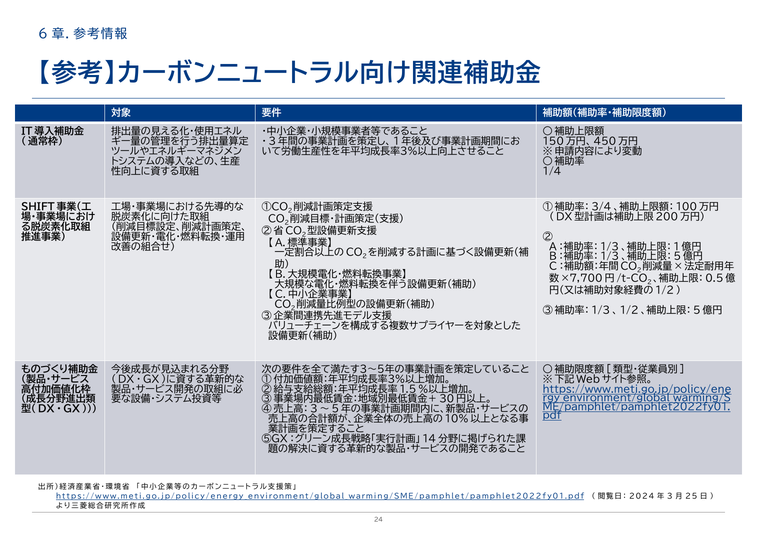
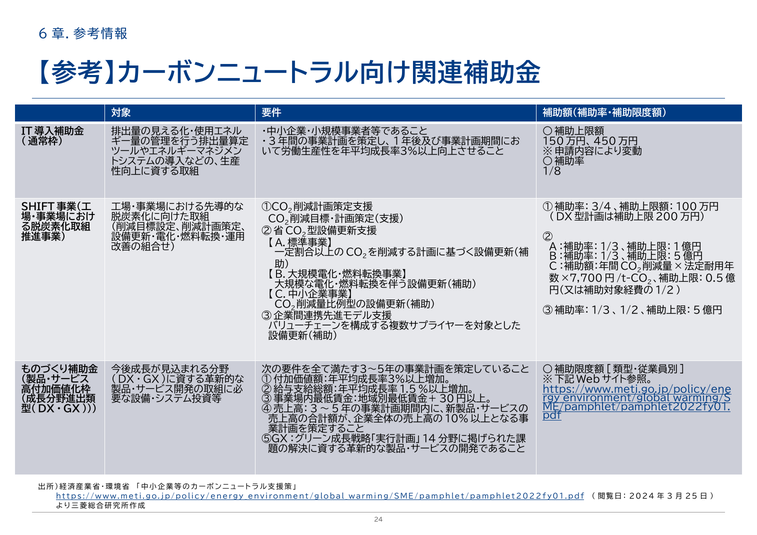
1/4: 1/4 -> 1/8
